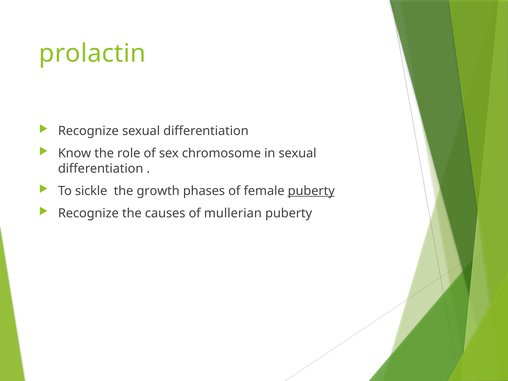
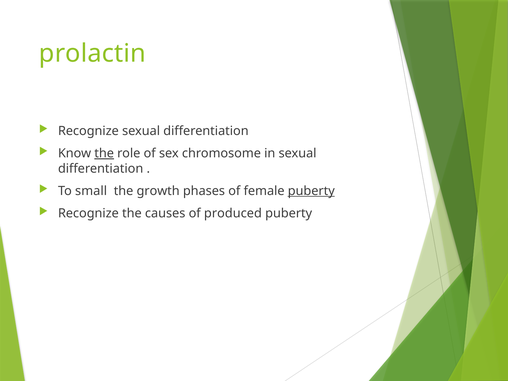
the at (104, 153) underline: none -> present
sickle: sickle -> small
mullerian: mullerian -> produced
